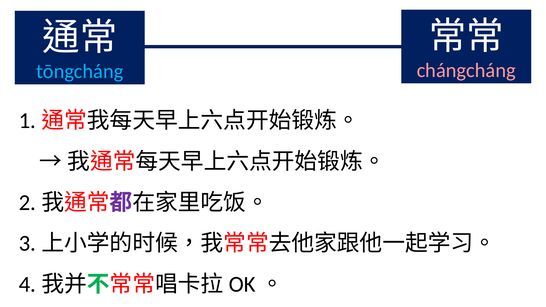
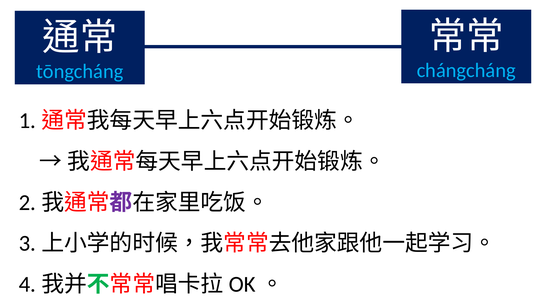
chángcháng colour: pink -> light blue
